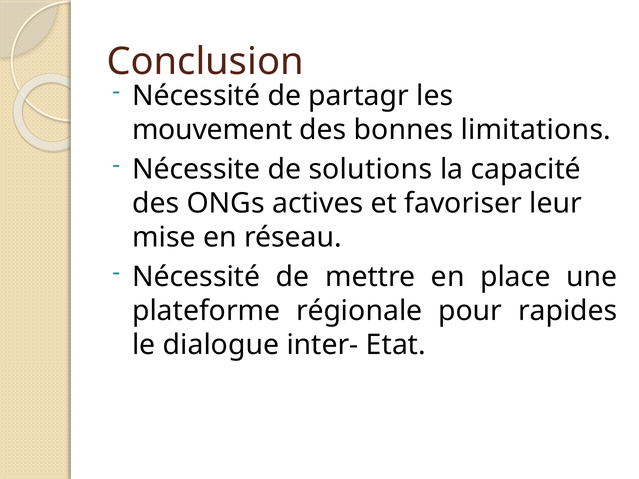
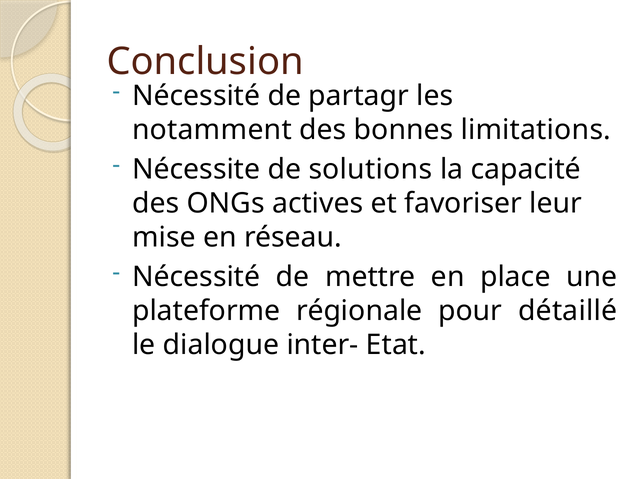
mouvement: mouvement -> notamment
rapides: rapides -> détaillé
